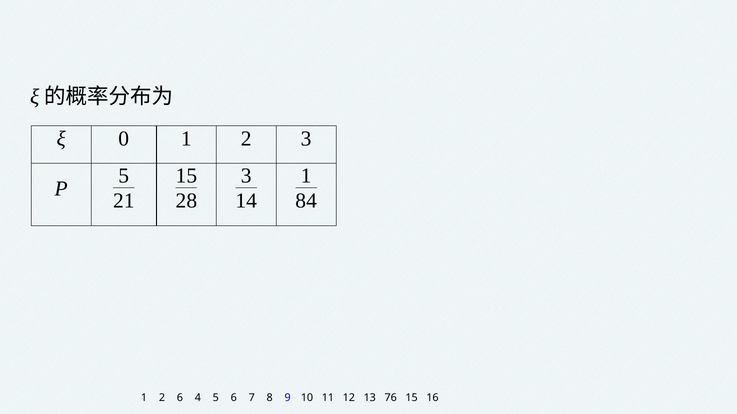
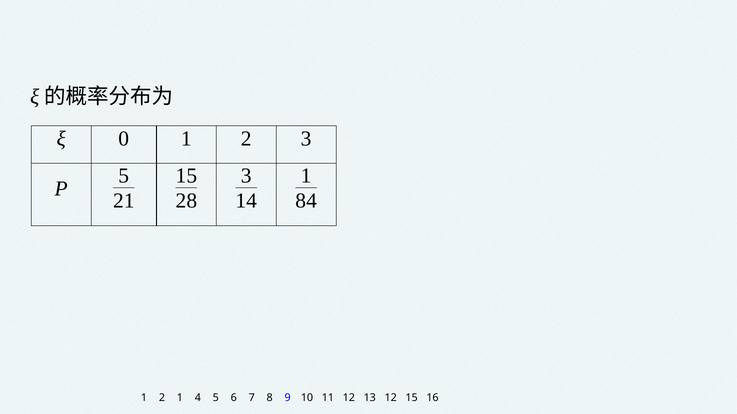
2 6: 6 -> 1
13 76: 76 -> 12
